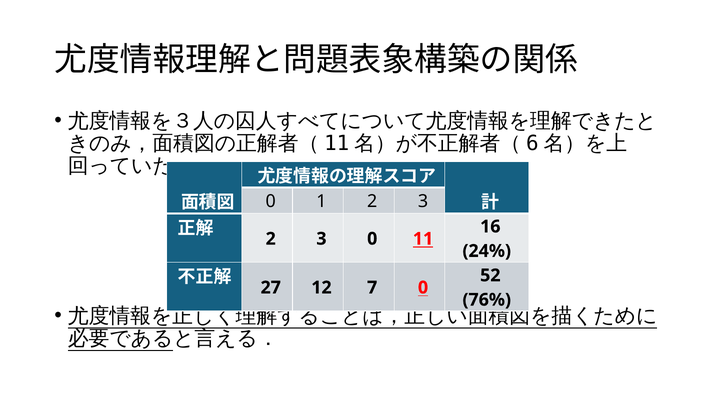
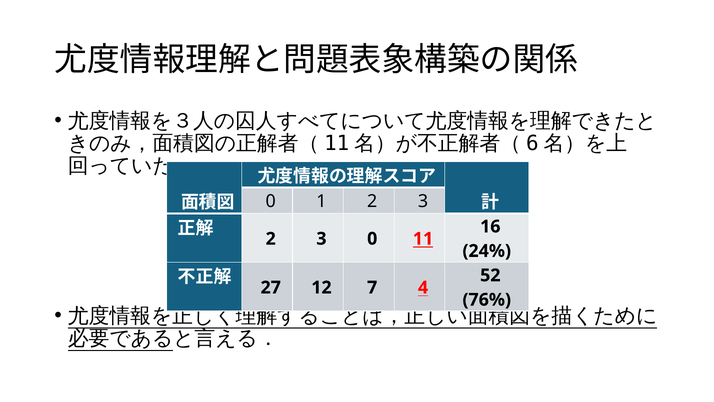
7 0: 0 -> 4
